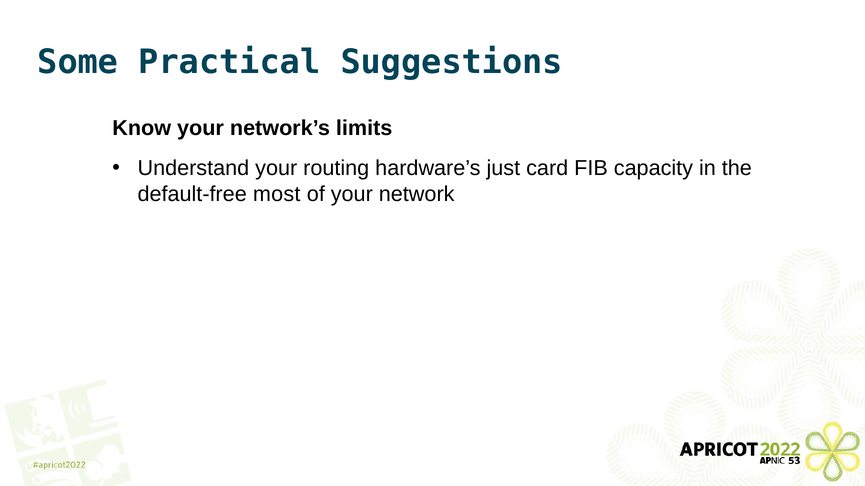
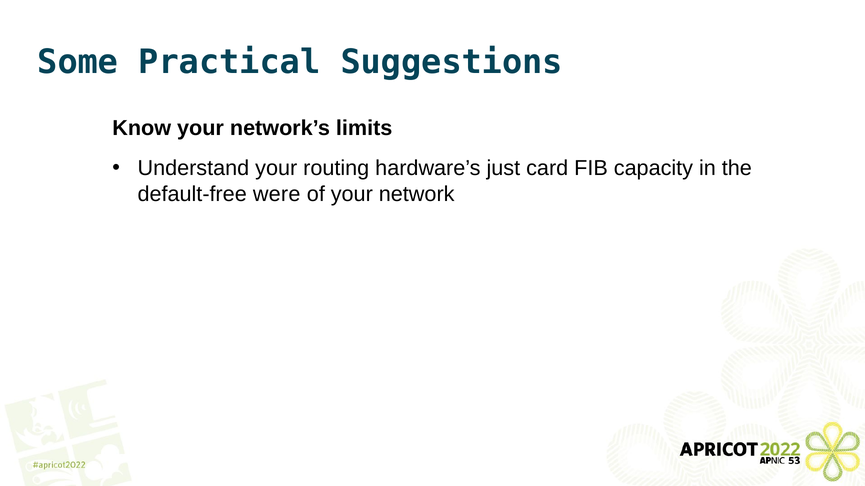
most: most -> were
